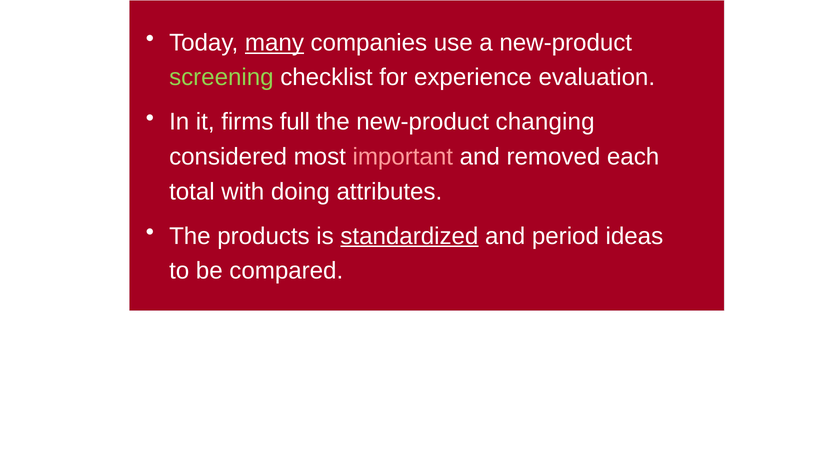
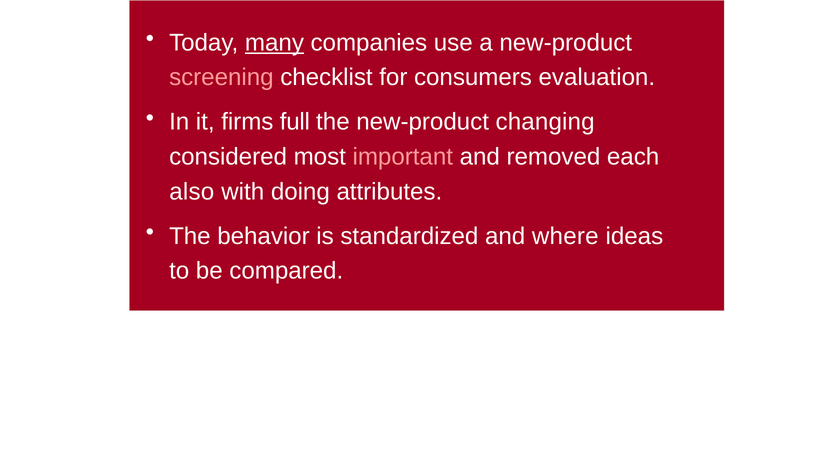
screening colour: light green -> pink
experience: experience -> consumers
total: total -> also
products: products -> behavior
standardized underline: present -> none
period: period -> where
